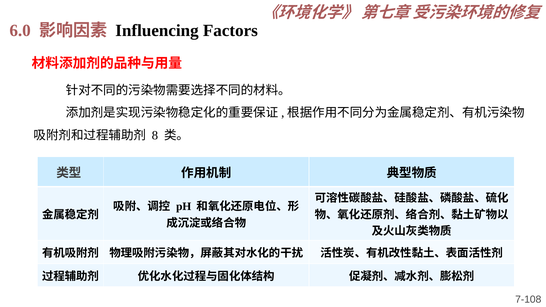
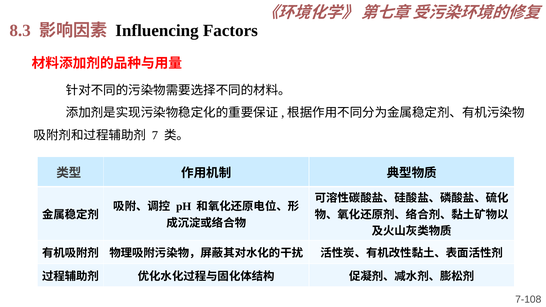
6.0: 6.0 -> 8.3
8: 8 -> 7
